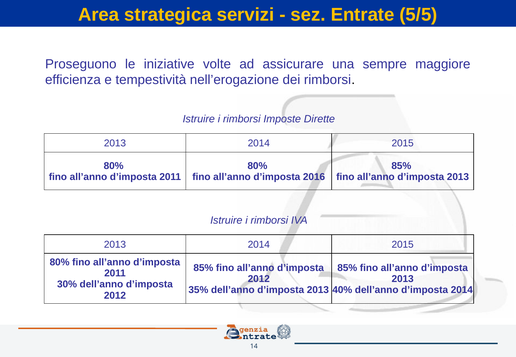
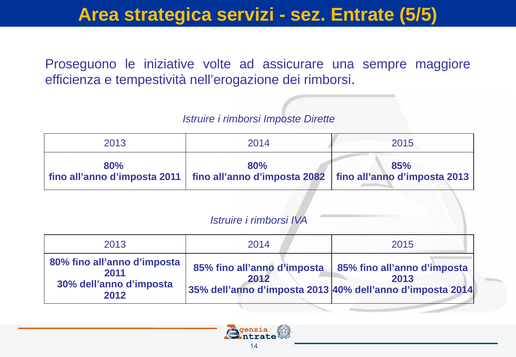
2016: 2016 -> 2082
